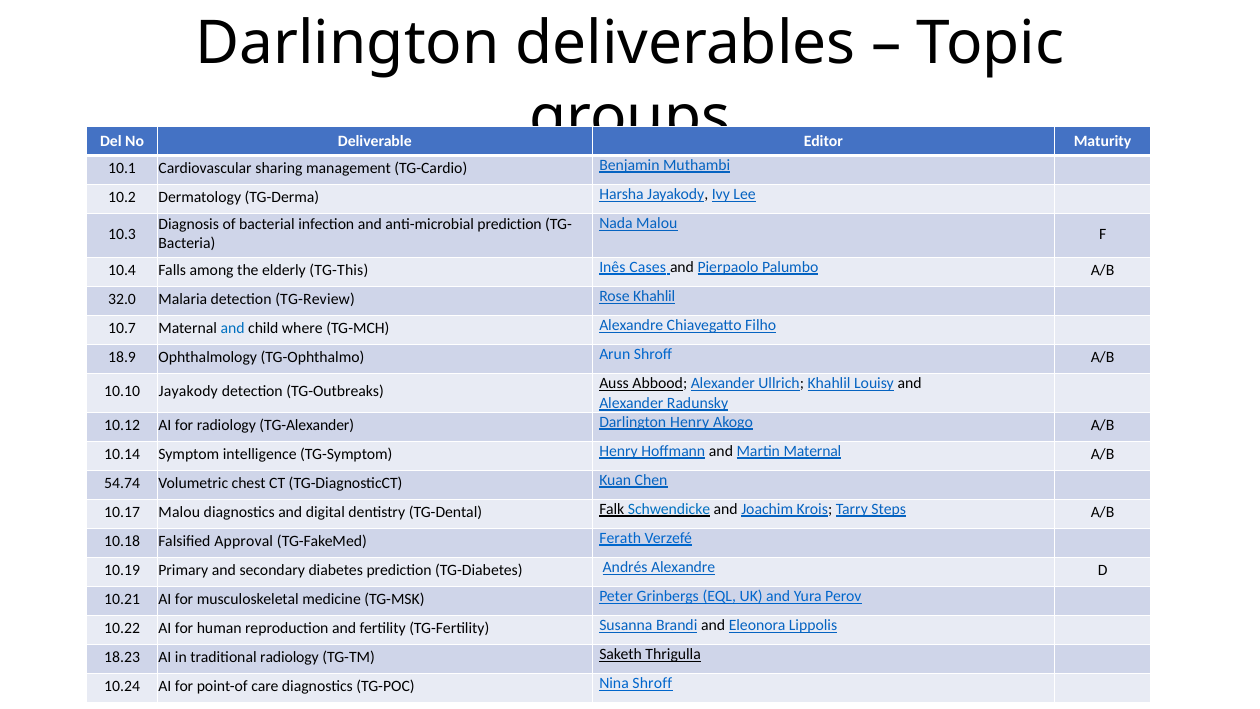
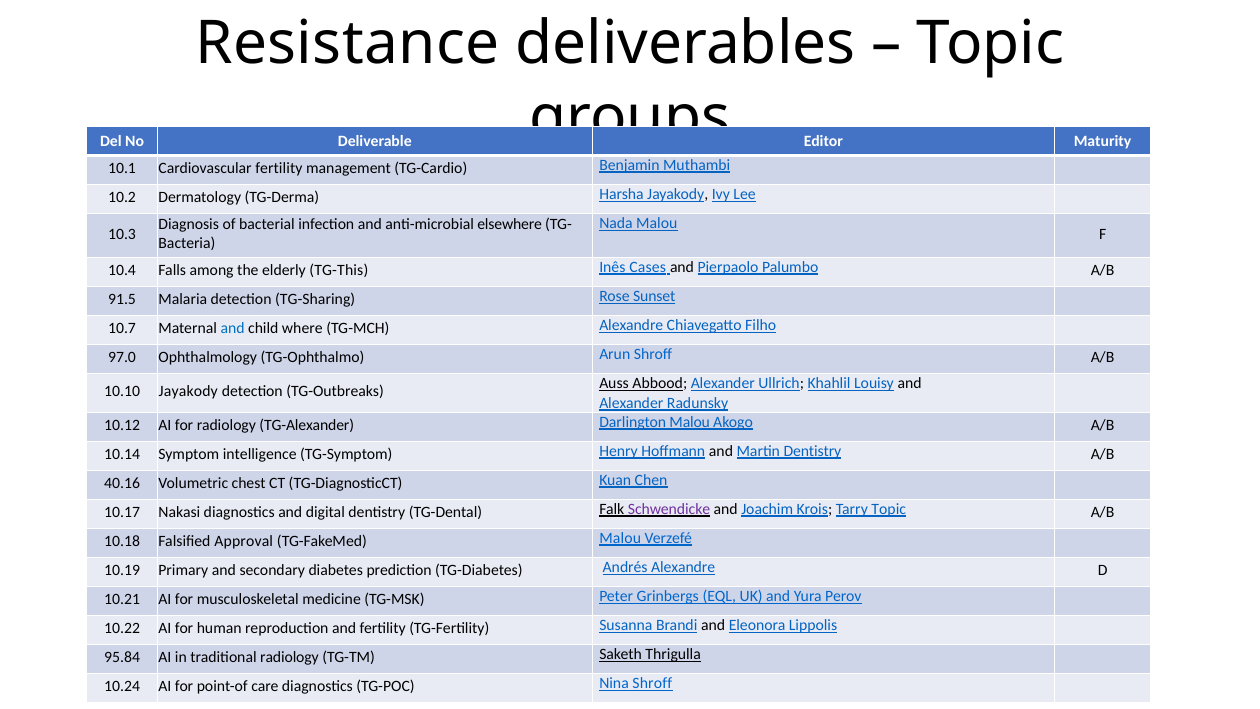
Darlington at (348, 44): Darlington -> Resistance
Cardiovascular sharing: sharing -> fertility
anti-microbial prediction: prediction -> elsewhere
32.0: 32.0 -> 91.5
TG-Review: TG-Review -> TG-Sharing
Rose Khahlil: Khahlil -> Sunset
18.9: 18.9 -> 97.0
Darlington Henry: Henry -> Malou
Martin Maternal: Maternal -> Dentistry
54.74: 54.74 -> 40.16
10.17 Malou: Malou -> Nakasi
Schwendicke colour: blue -> purple
Tarry Steps: Steps -> Topic
TG-FakeMed Ferath: Ferath -> Malou
18.23: 18.23 -> 95.84
